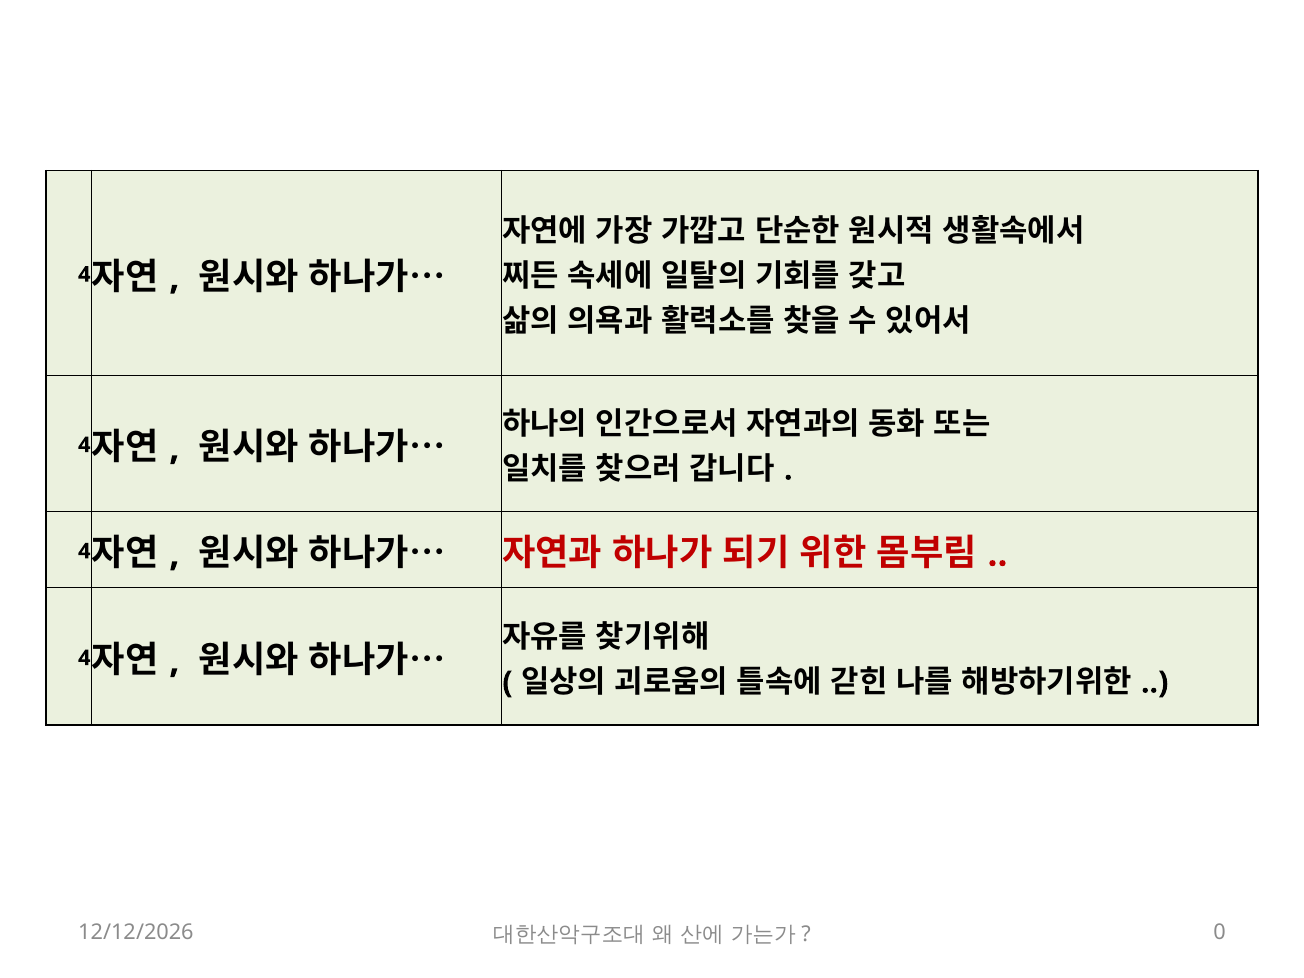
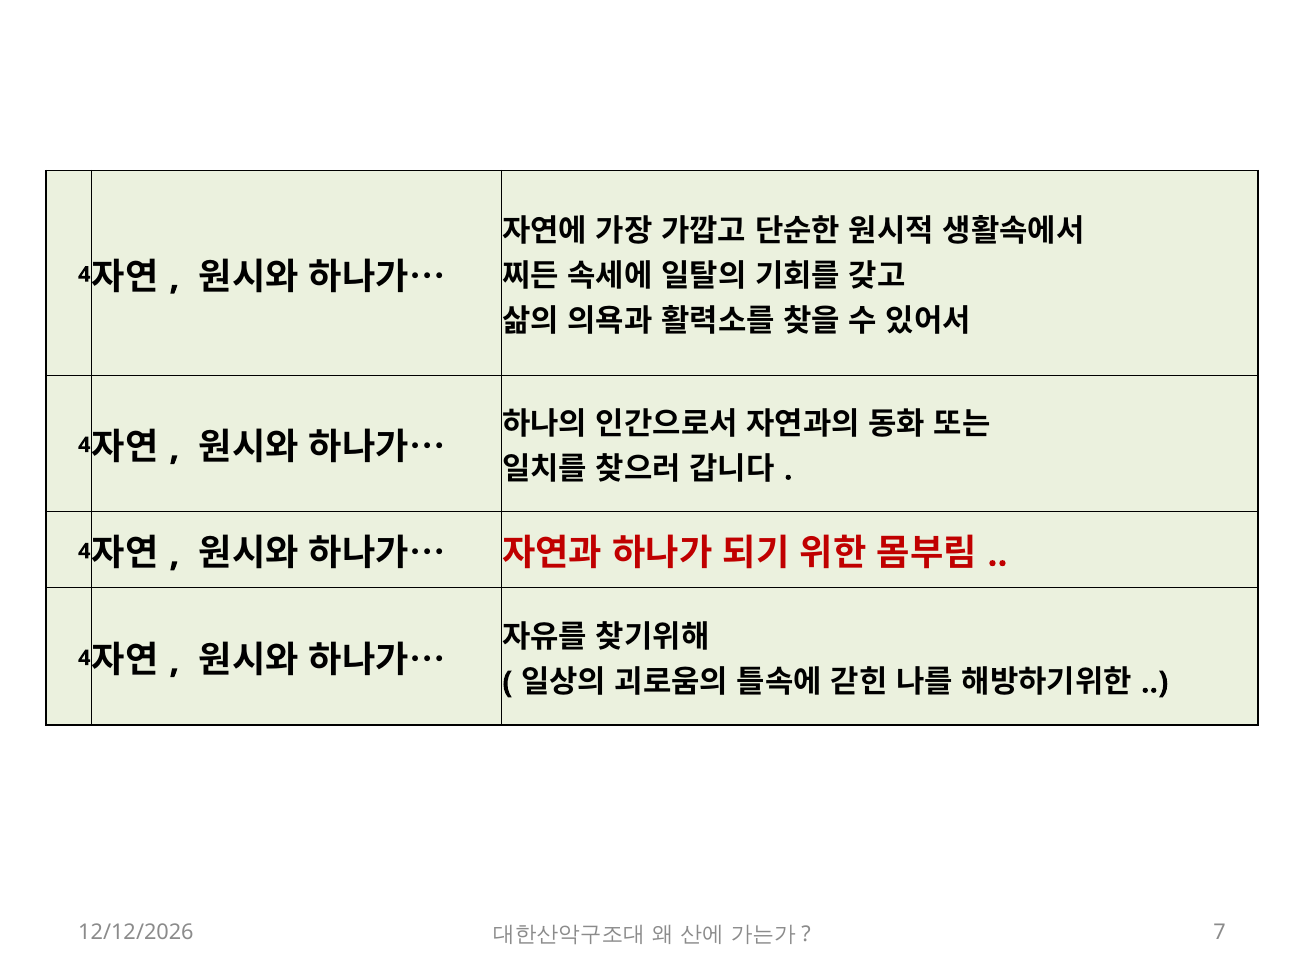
0: 0 -> 7
